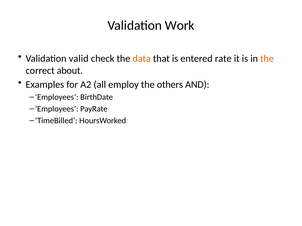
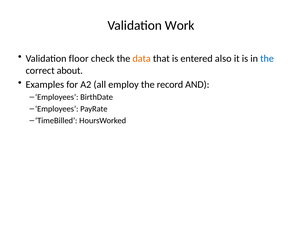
valid: valid -> floor
rate: rate -> also
the at (267, 59) colour: orange -> blue
others: others -> record
